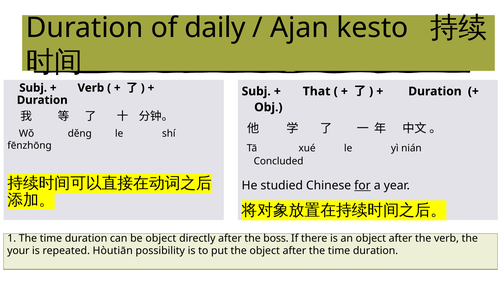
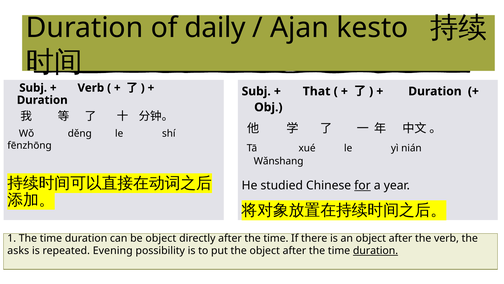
Concluded: Concluded -> Wǎnshang
directly after the boss: boss -> time
your: your -> asks
Hòutiān: Hòutiān -> Evening
duration at (376, 250) underline: none -> present
